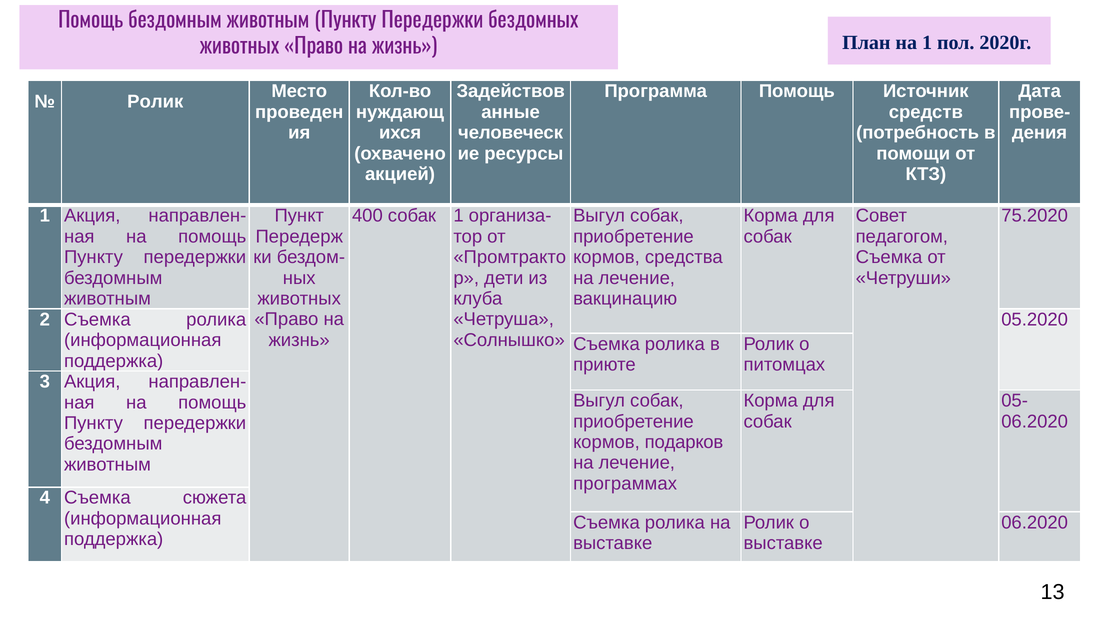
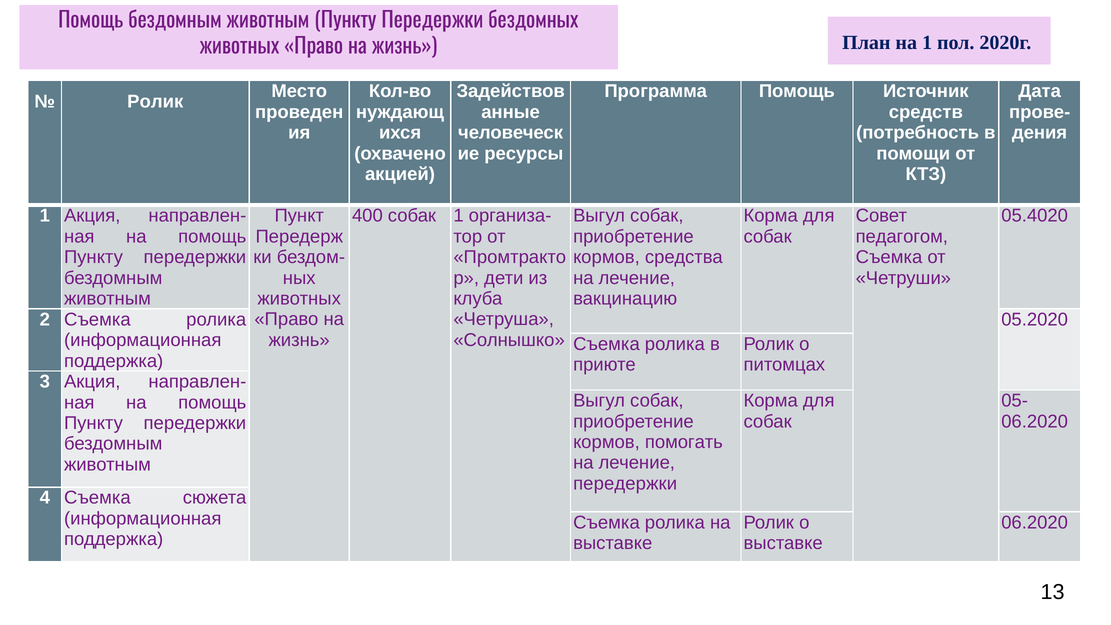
75.2020: 75.2020 -> 05.4020
подарков: подарков -> помогать
программах at (625, 484): программах -> передержки
